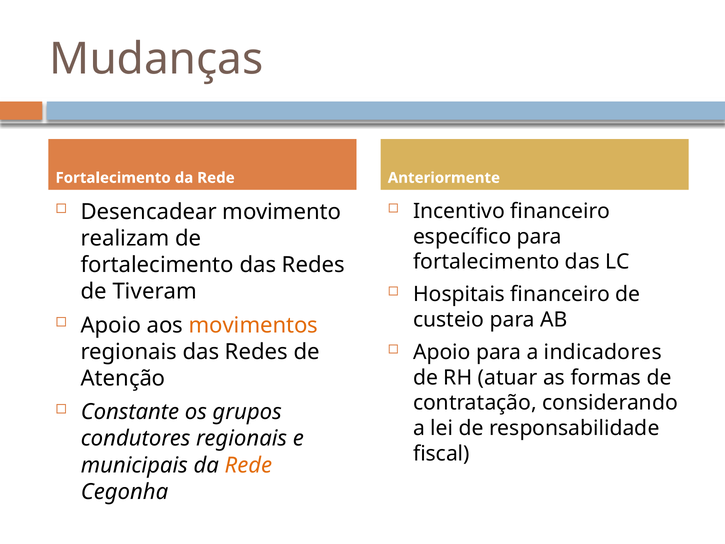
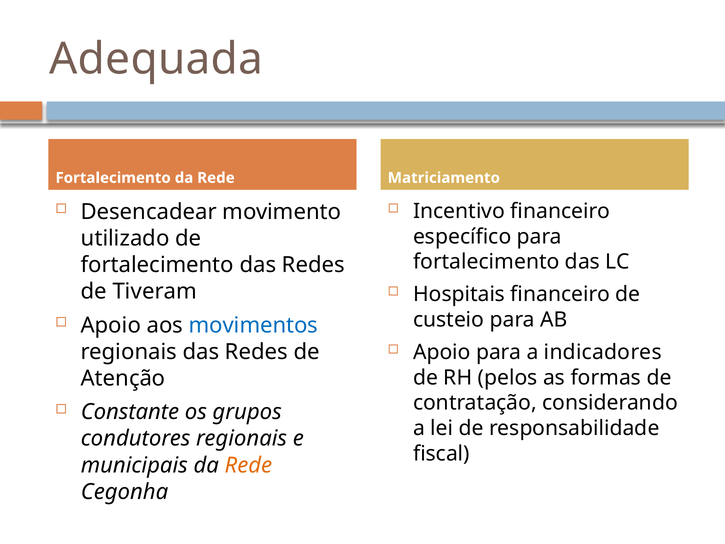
Mudanças: Mudanças -> Adequada
Anteriormente: Anteriormente -> Matriciamento
realizam: realizam -> utilizado
movimentos colour: orange -> blue
atuar: atuar -> pelos
